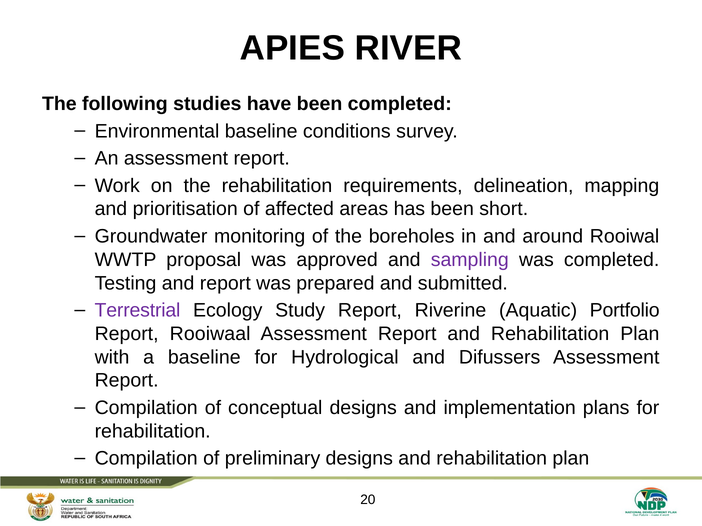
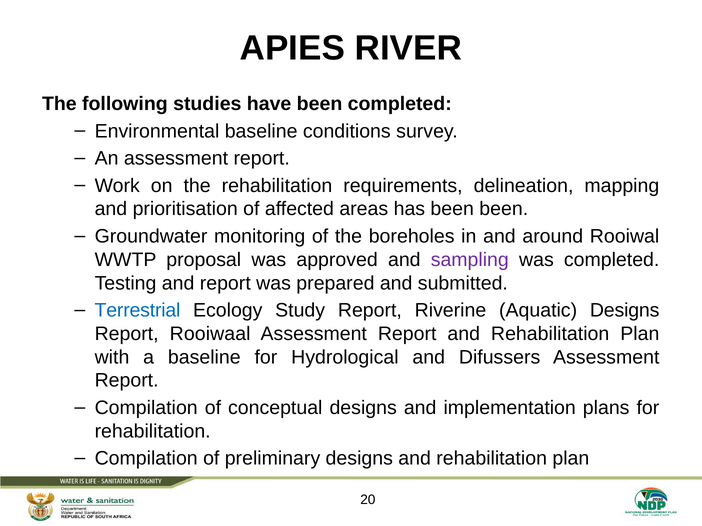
been short: short -> been
Terrestrial colour: purple -> blue
Aquatic Portfolio: Portfolio -> Designs
